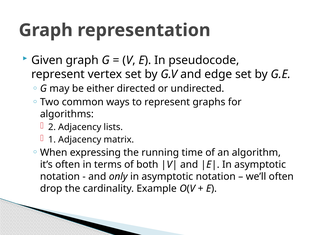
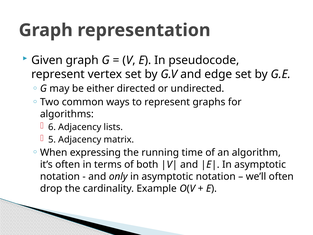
2: 2 -> 6
1: 1 -> 5
